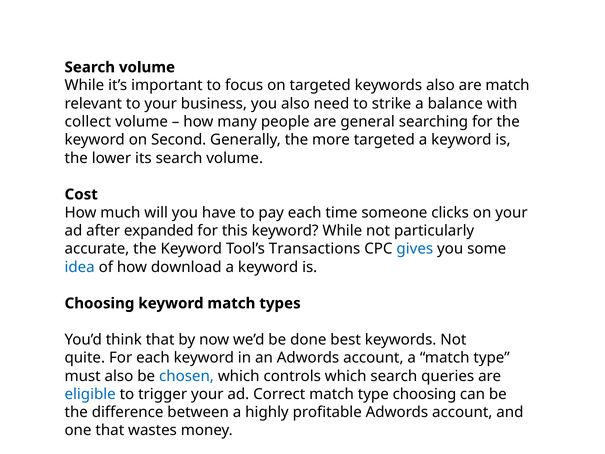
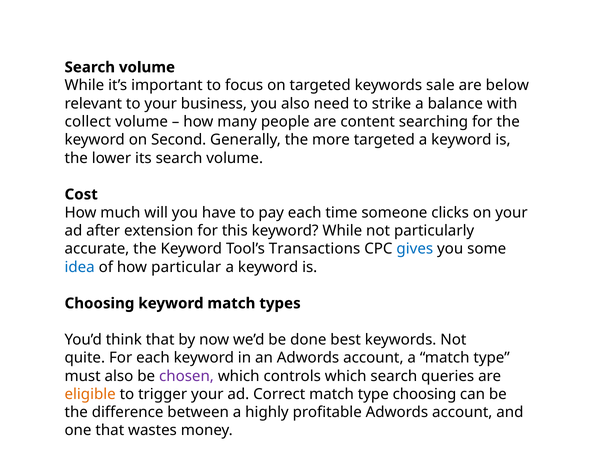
keywords also: also -> sale
are match: match -> below
general: general -> content
expanded: expanded -> extension
download: download -> particular
chosen colour: blue -> purple
eligible colour: blue -> orange
